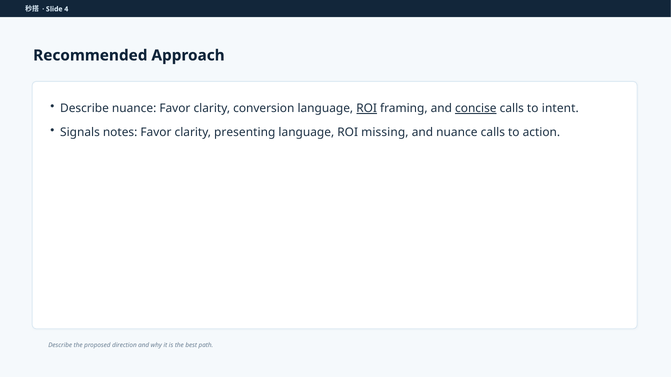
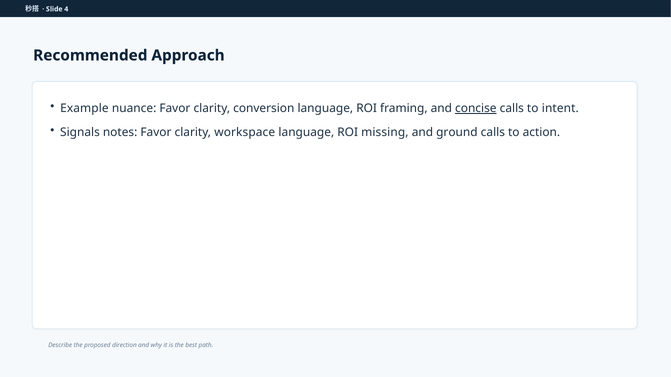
Describe at (84, 109): Describe -> Example
ROI at (367, 109) underline: present -> none
presenting: presenting -> workspace
and nuance: nuance -> ground
